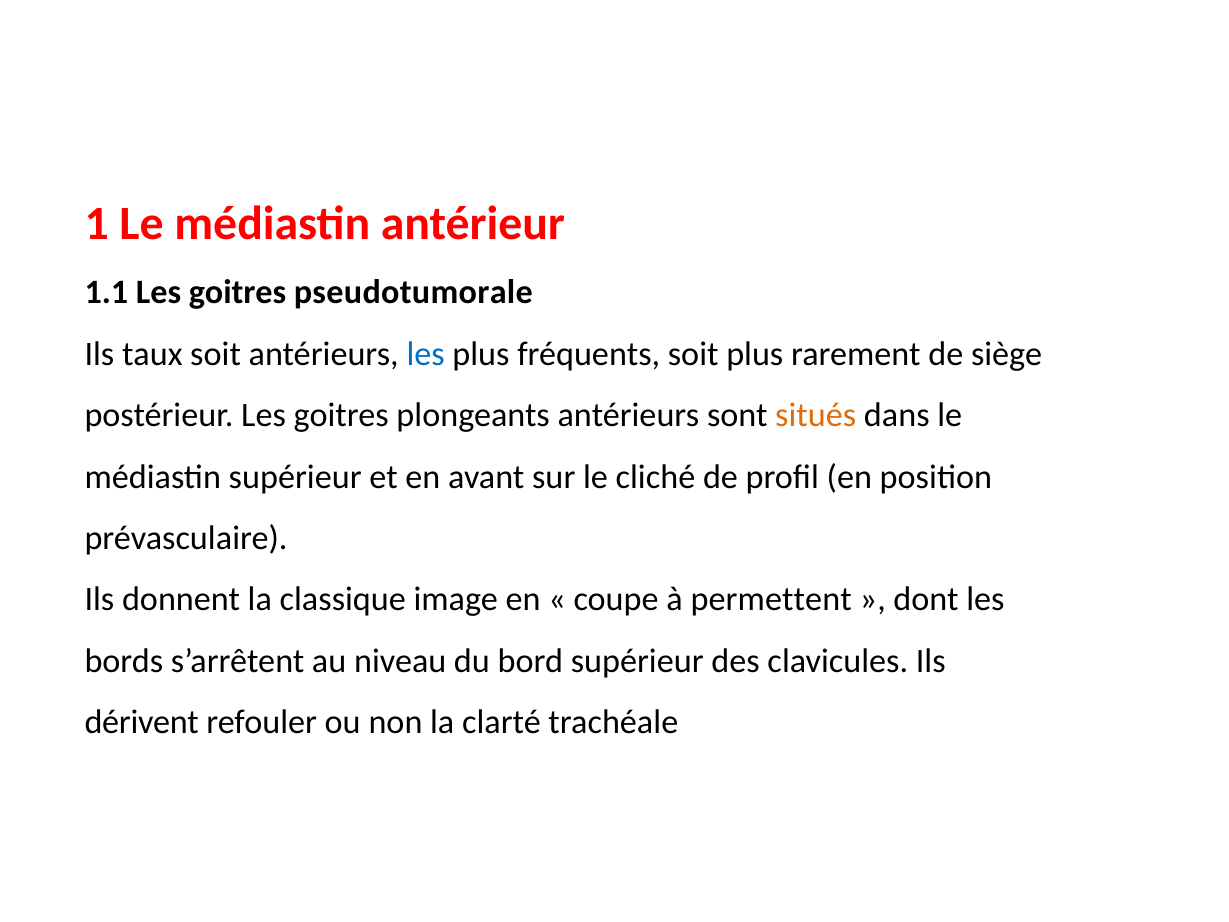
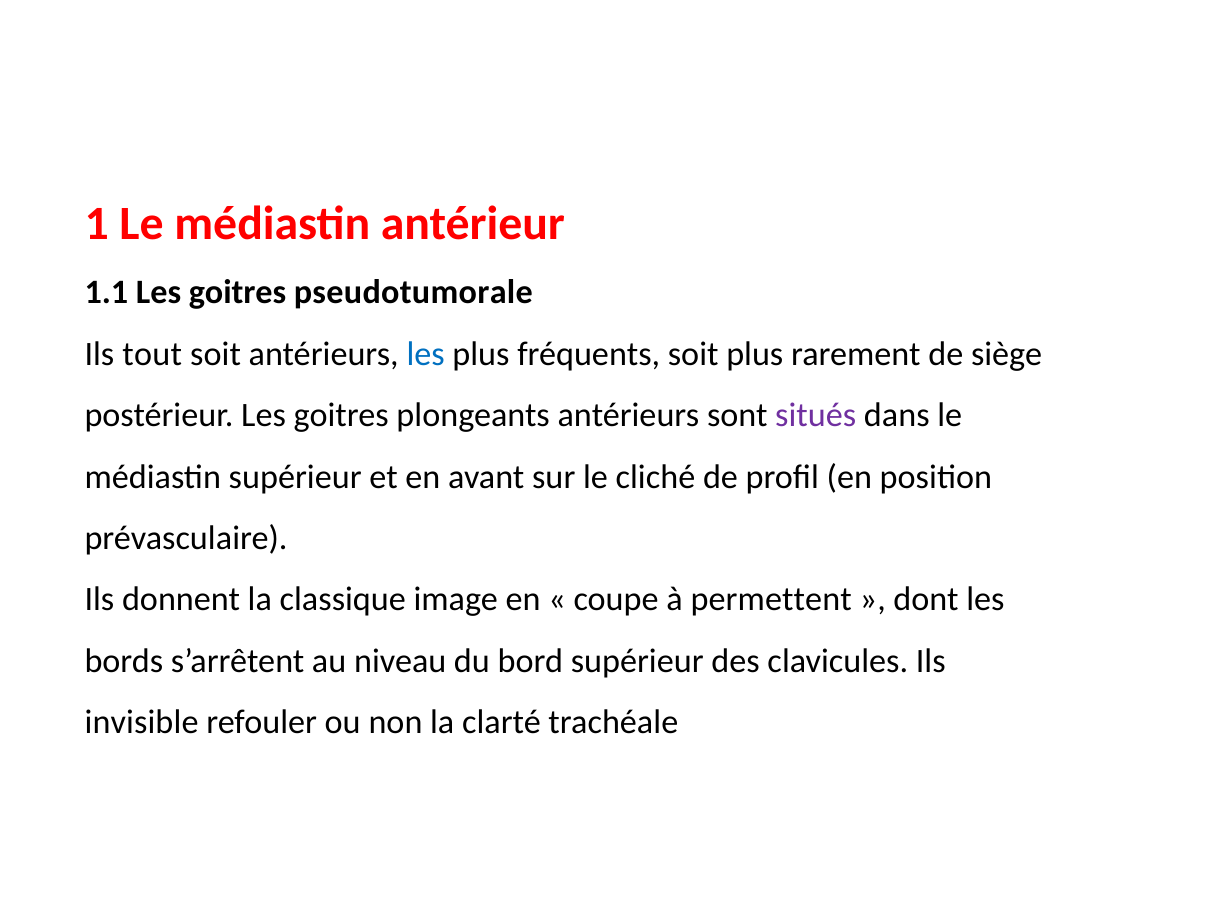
taux: taux -> tout
situés colour: orange -> purple
dérivent: dérivent -> invisible
